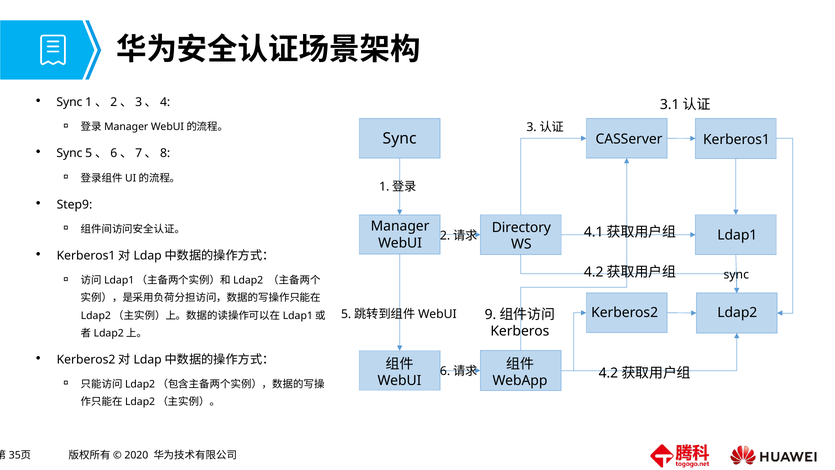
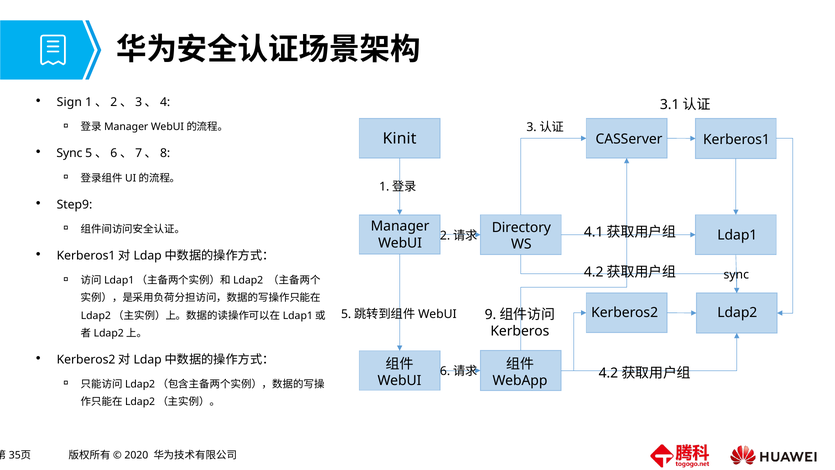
Sync at (69, 102): Sync -> Sign
Sync at (400, 139): Sync -> Kinit
